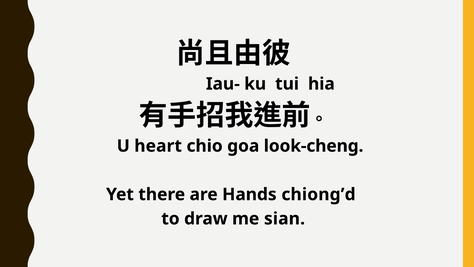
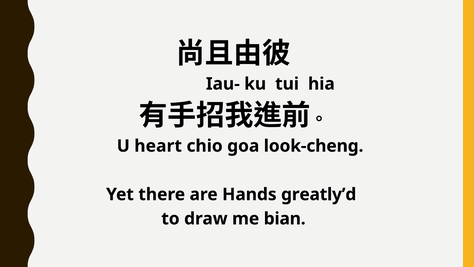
chiong’d: chiong’d -> greatly’d
sian: sian -> bian
